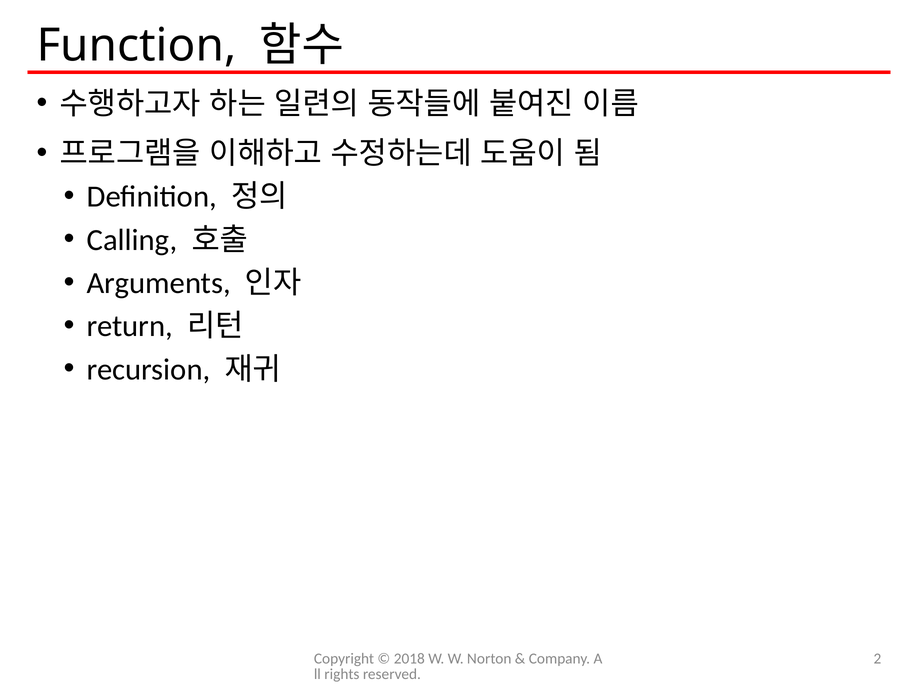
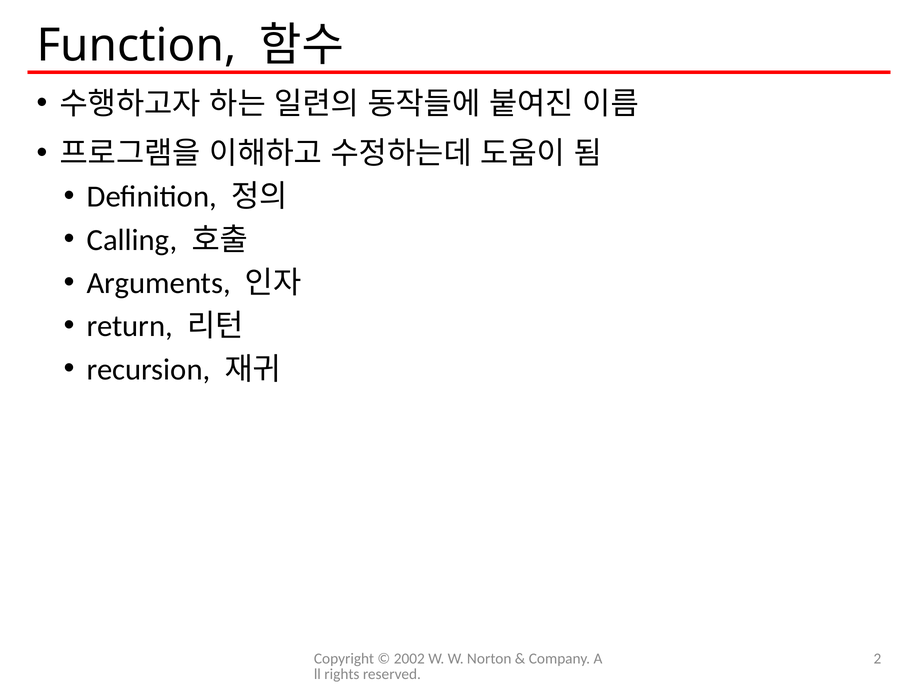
2018: 2018 -> 2002
